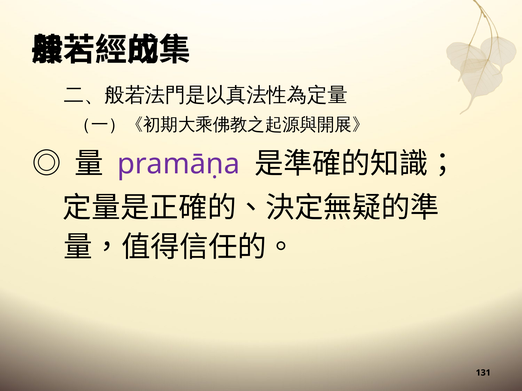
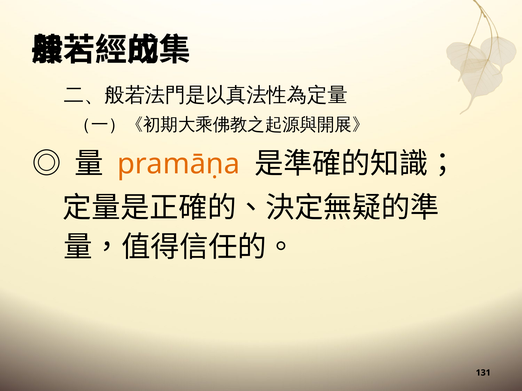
pramāṇa colour: purple -> orange
